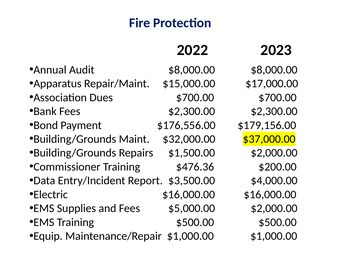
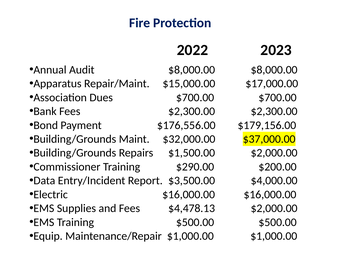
$476.36: $476.36 -> $290.00
$5,000.00: $5,000.00 -> $4,478.13
